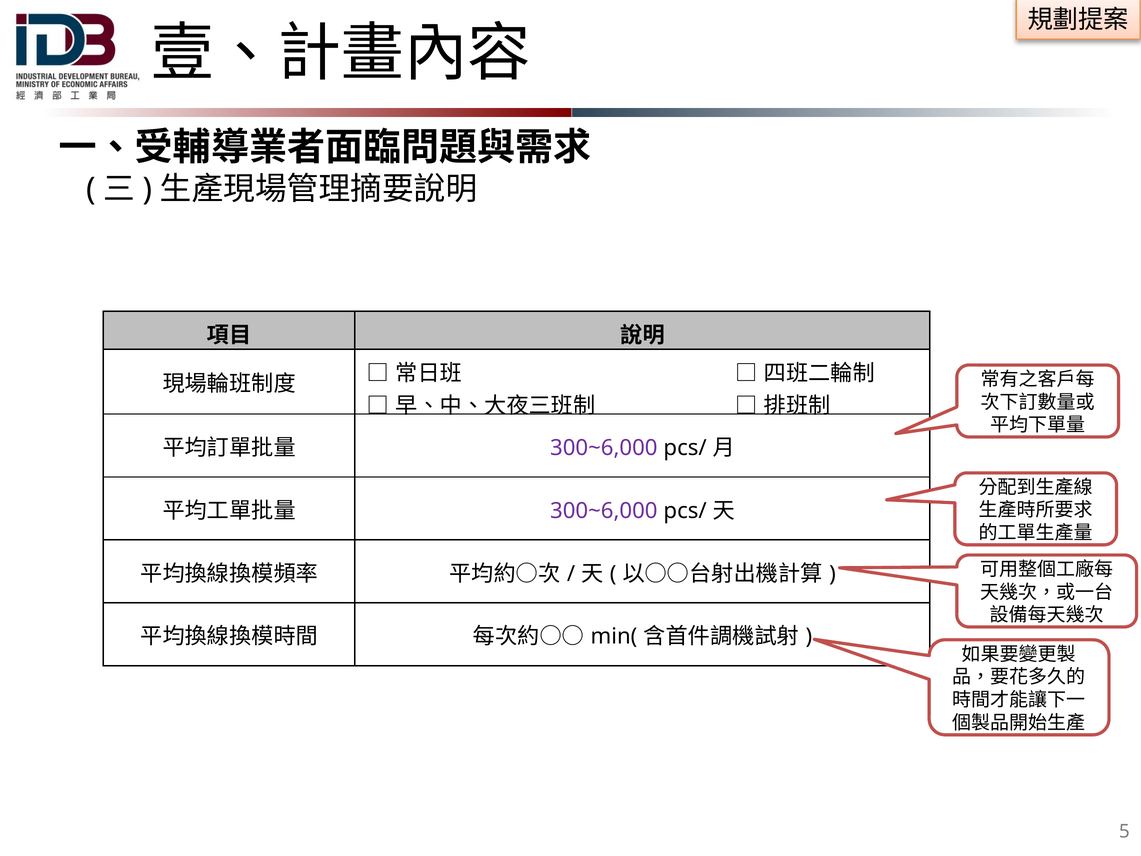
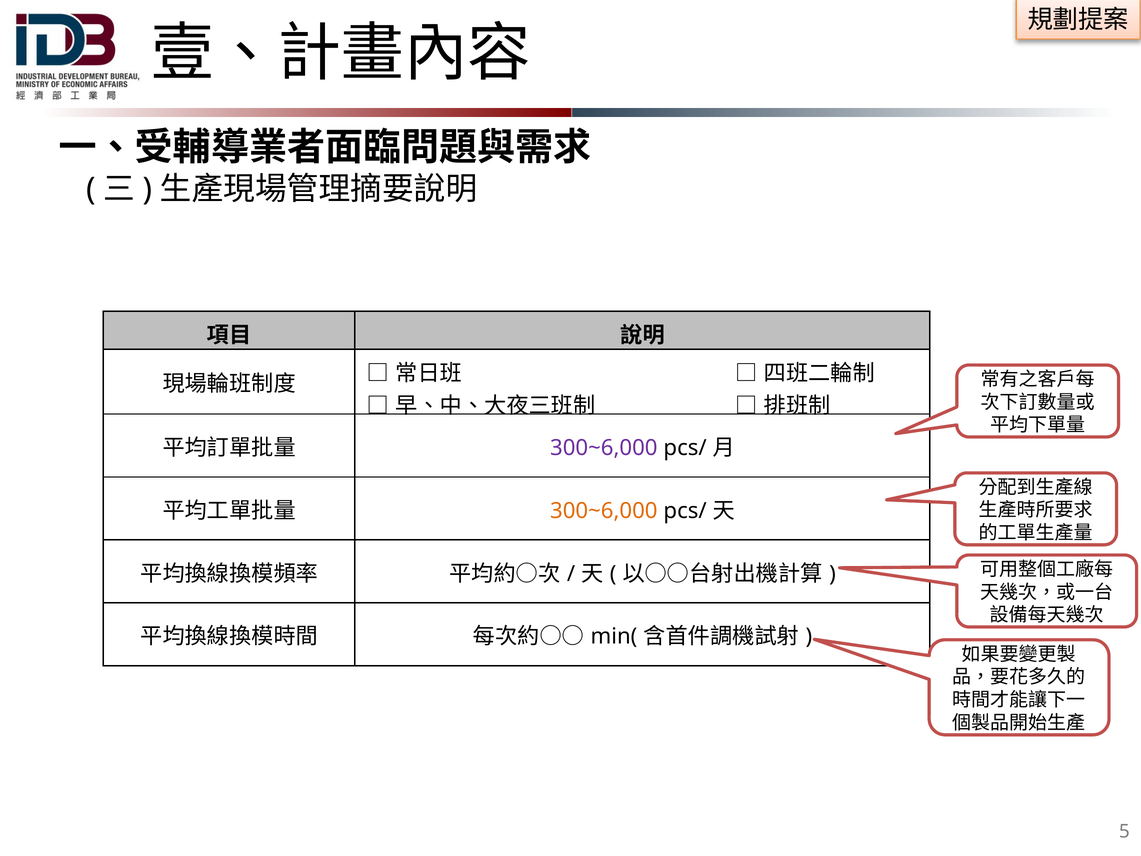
300~6,000 at (604, 511) colour: purple -> orange
